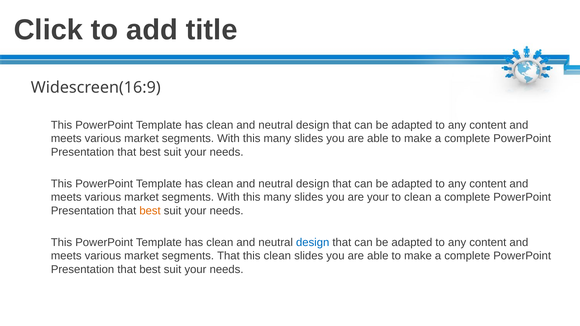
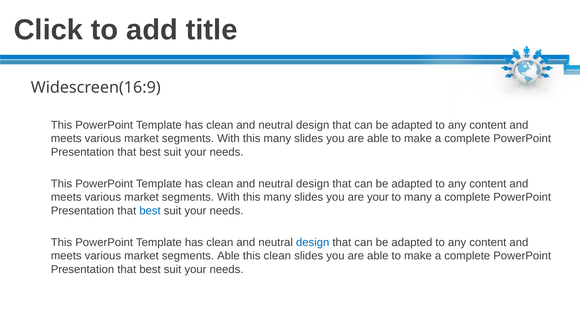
to clean: clean -> many
best at (150, 211) colour: orange -> blue
segments That: That -> Able
